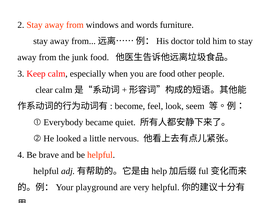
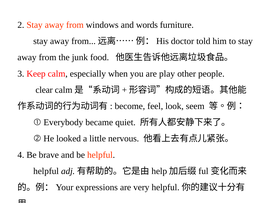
are food: food -> play
playground: playground -> expressions
